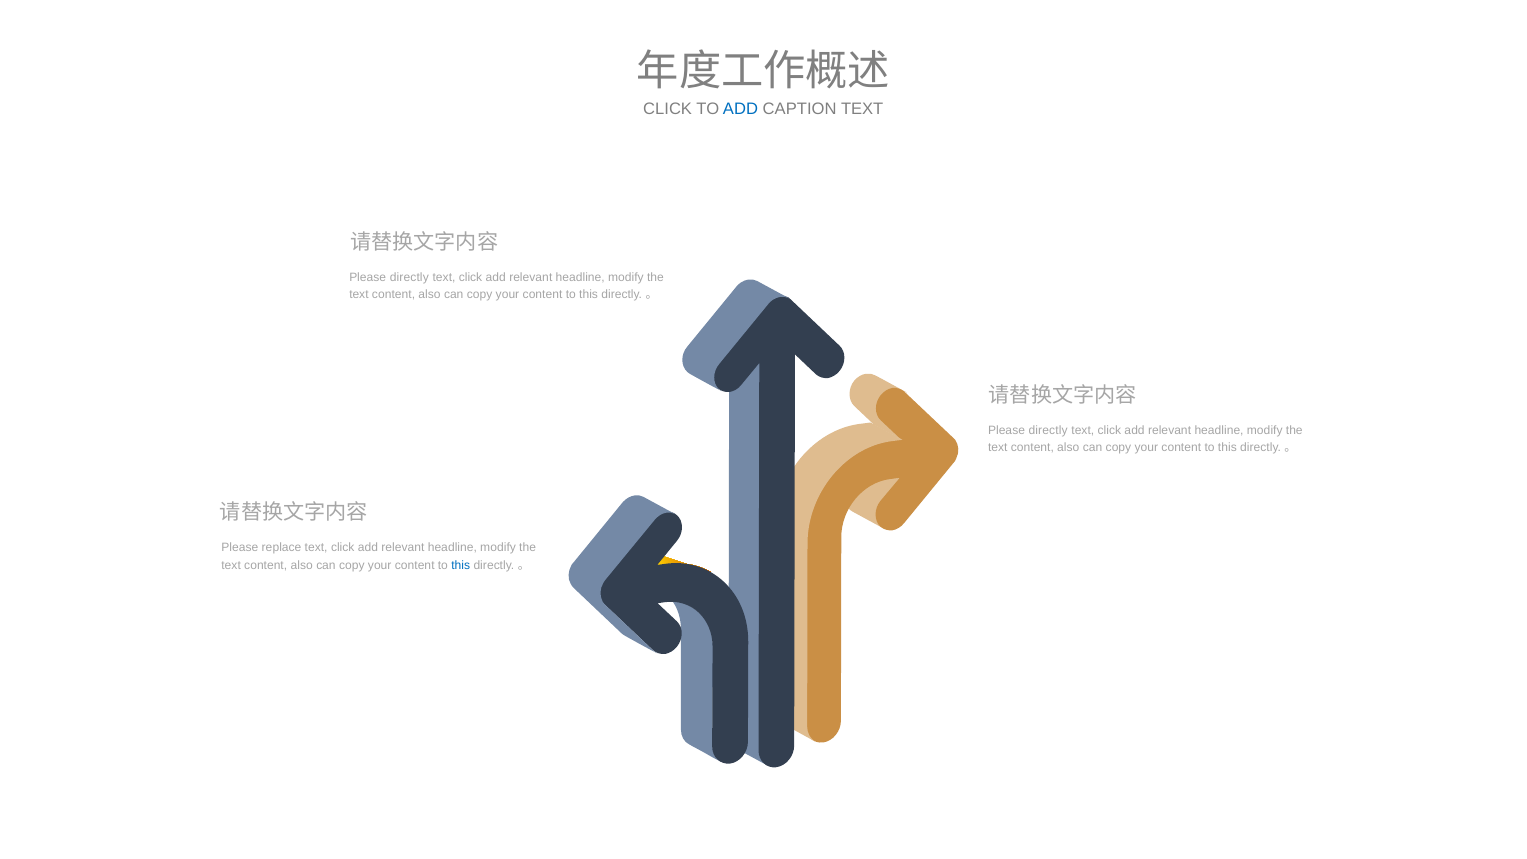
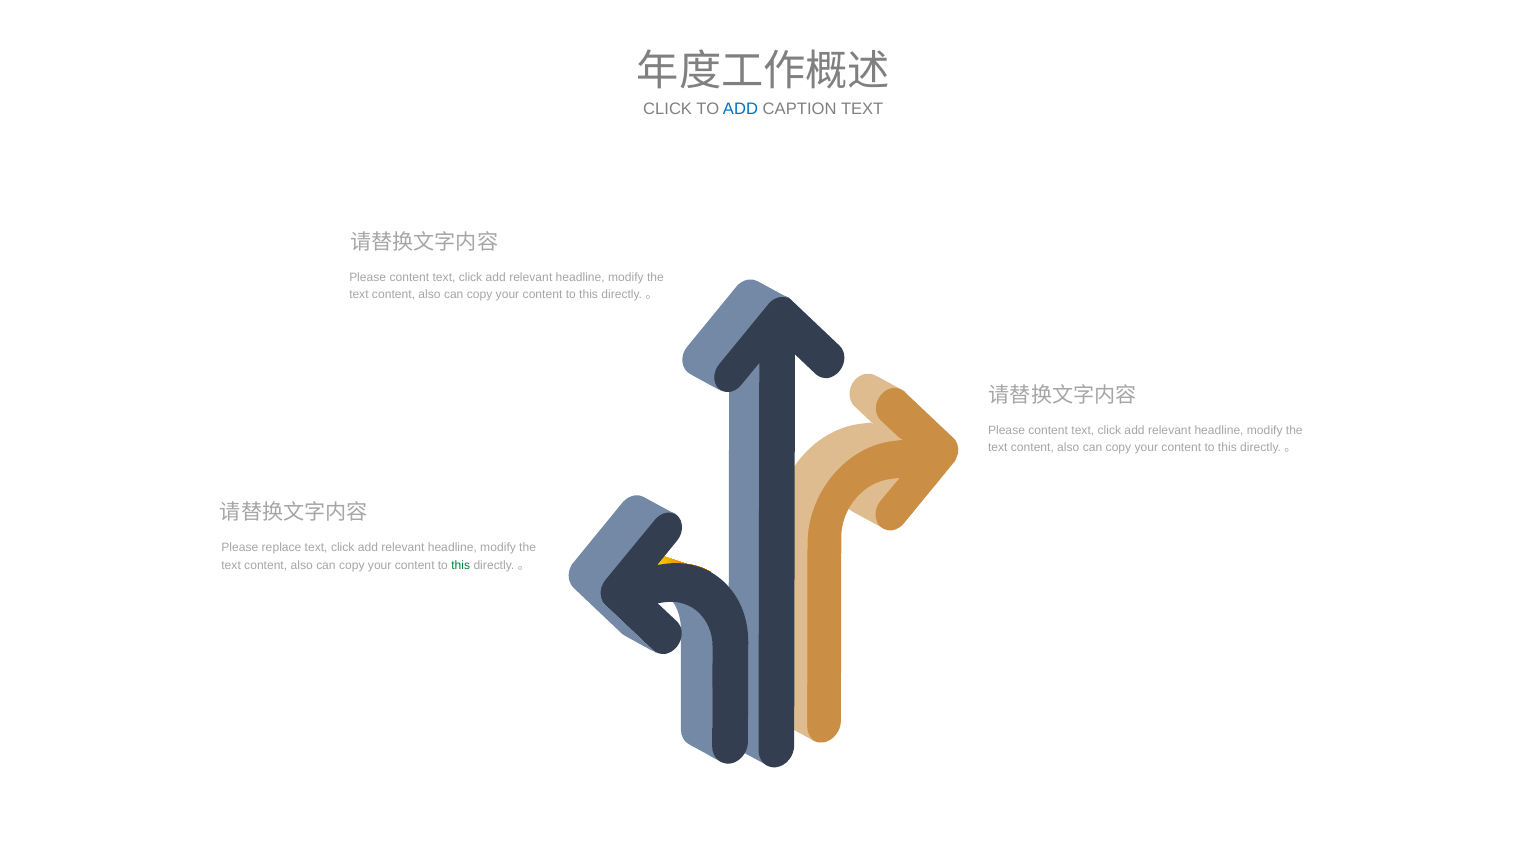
directly at (409, 278): directly -> content
directly at (1048, 431): directly -> content
this at (461, 565) colour: blue -> green
